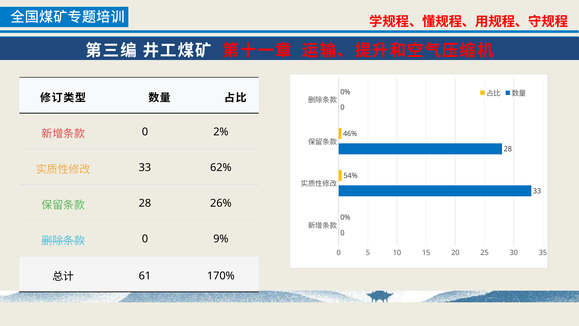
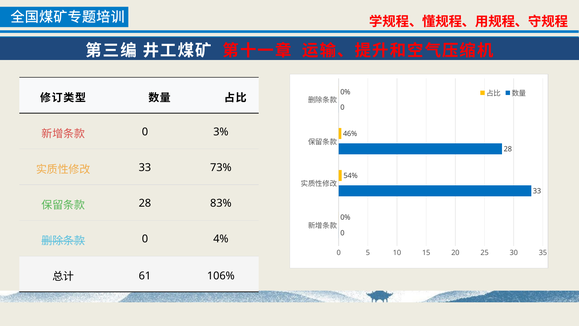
2%: 2% -> 3%
62%: 62% -> 73%
26%: 26% -> 83%
9%: 9% -> 4%
170%: 170% -> 106%
